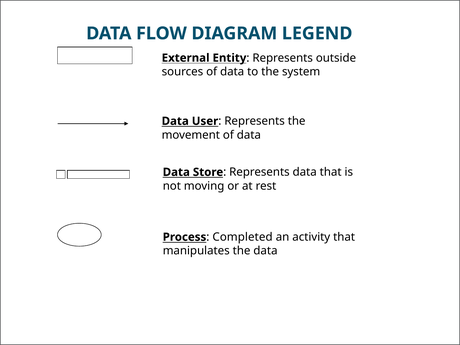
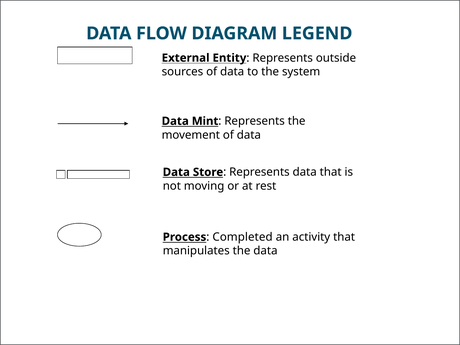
User: User -> Mint
